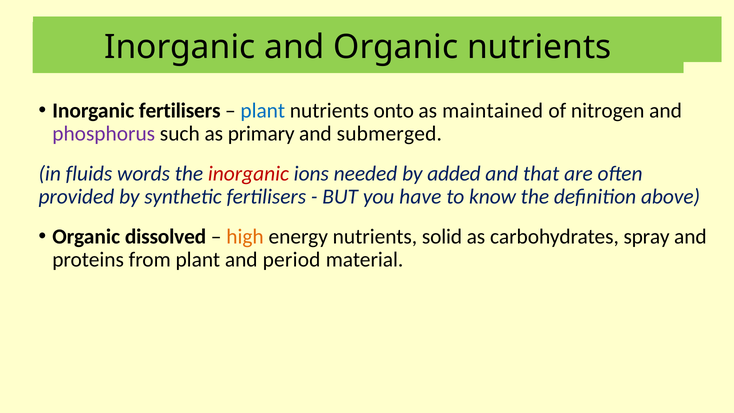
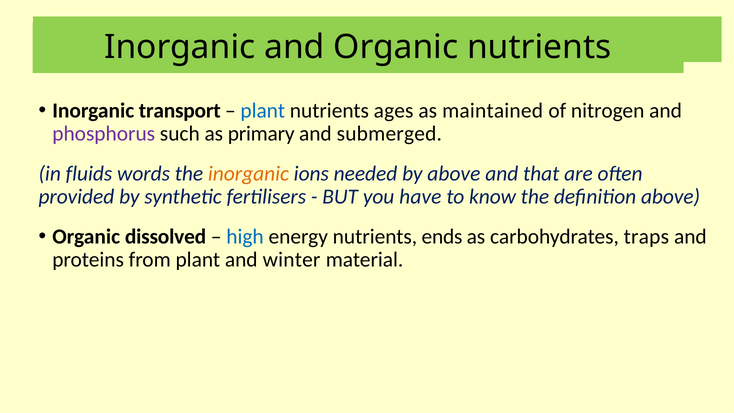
Inorganic fertilisers: fertilisers -> transport
onto: onto -> ages
inorganic at (248, 173) colour: red -> orange
by added: added -> above
high colour: orange -> blue
solid: solid -> ends
spray: spray -> traps
period: period -> winter
